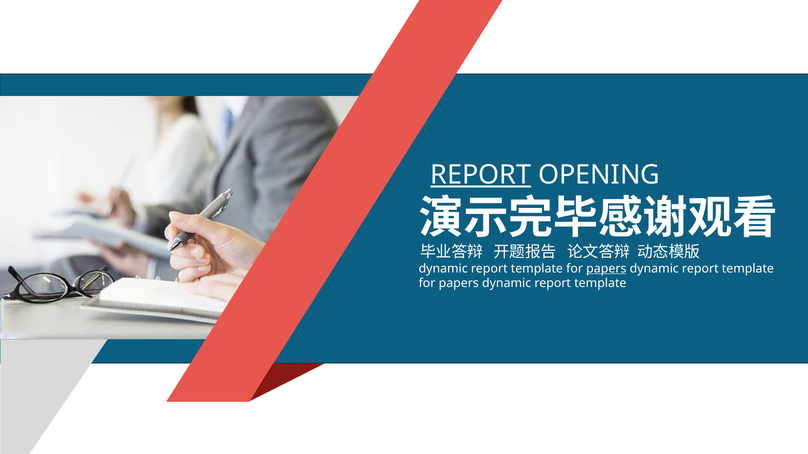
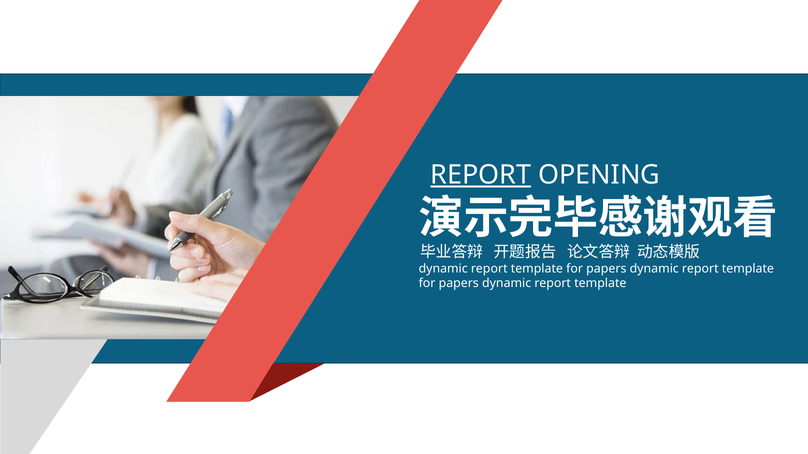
papers at (606, 269) underline: present -> none
